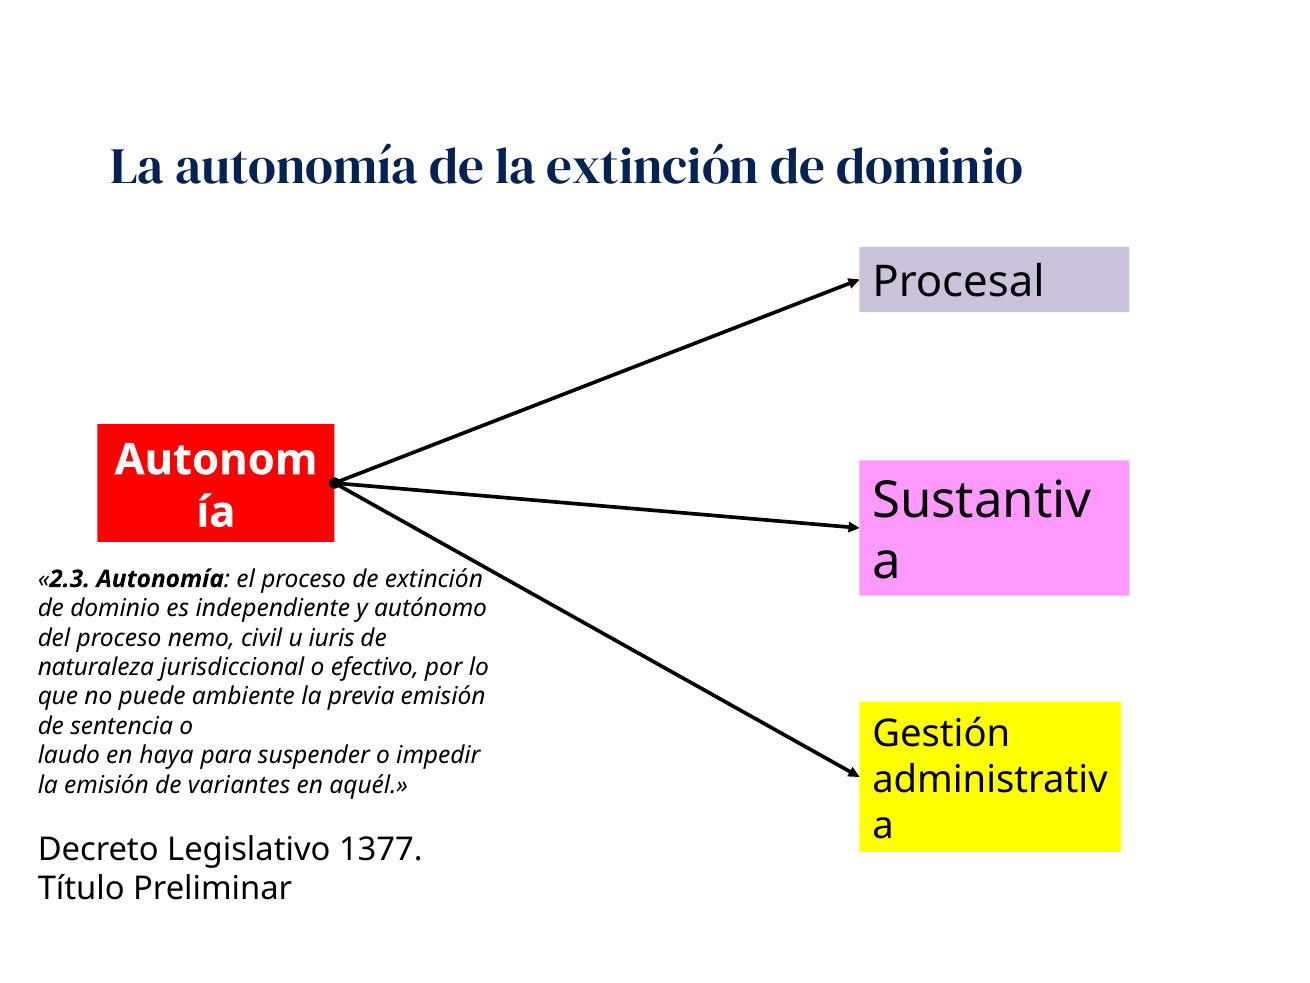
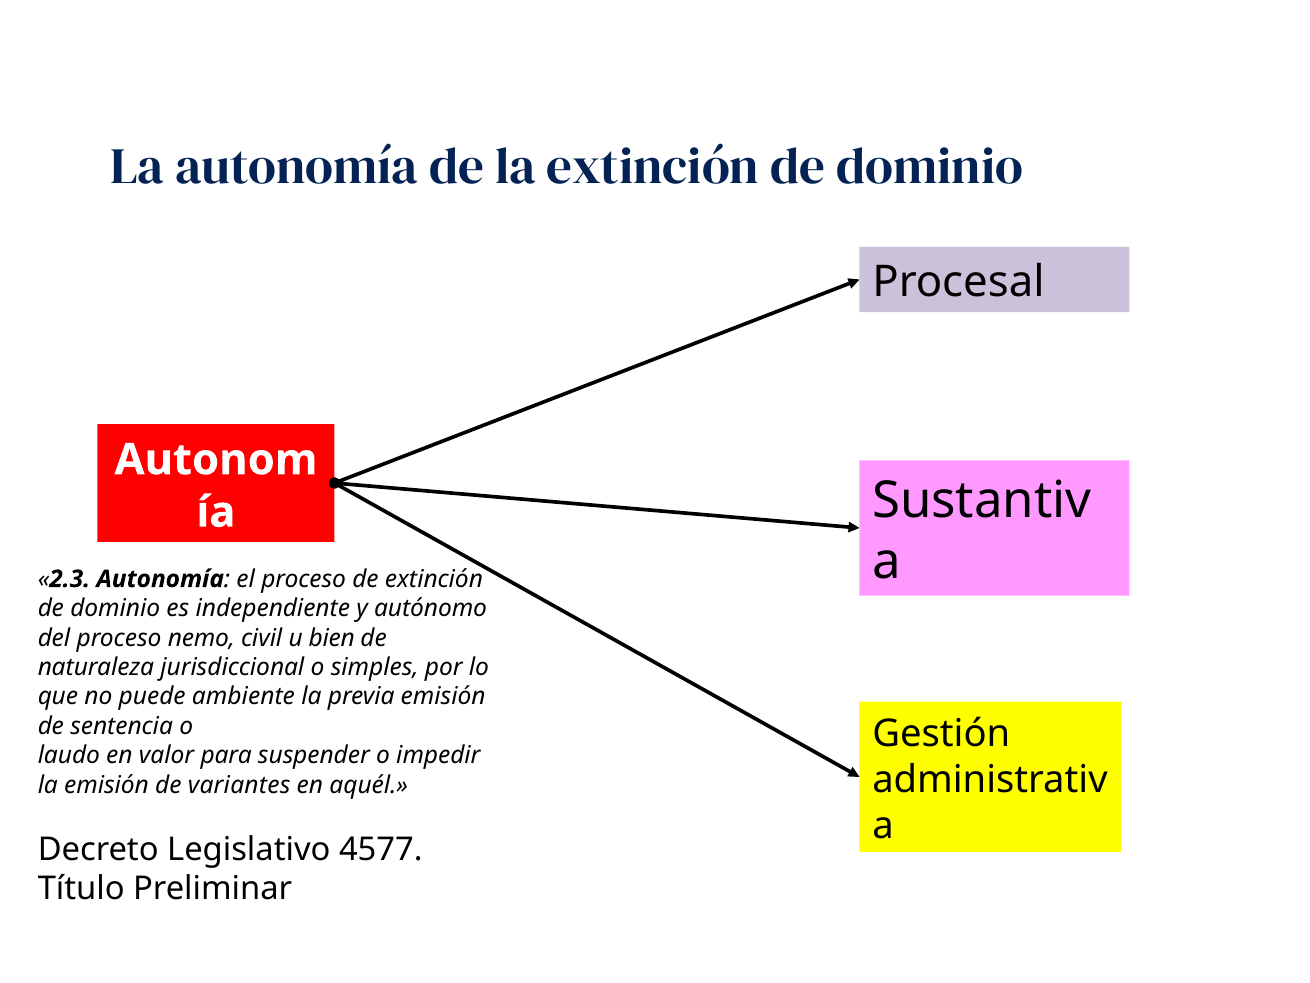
iuris: iuris -> bien
efectivo: efectivo -> simples
haya: haya -> valor
1377: 1377 -> 4577
